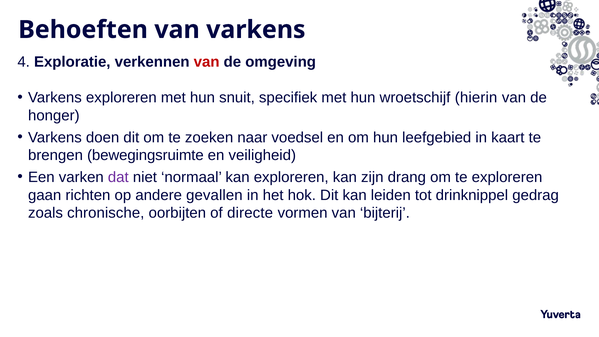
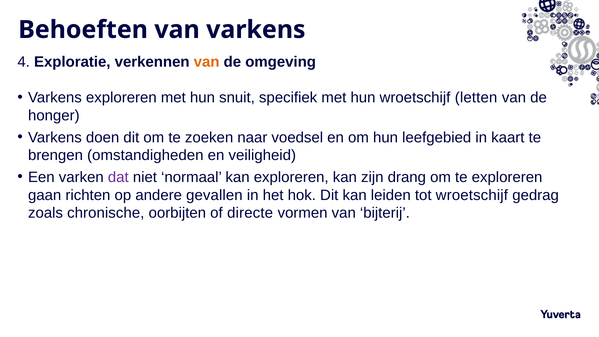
van at (207, 62) colour: red -> orange
hierin: hierin -> letten
bewegingsruimte: bewegingsruimte -> omstandigheden
tot drinknippel: drinknippel -> wroetschijf
